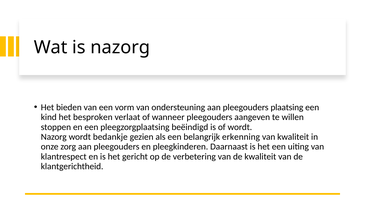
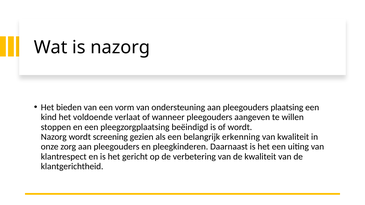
besproken: besproken -> voldoende
bedankje: bedankje -> screening
